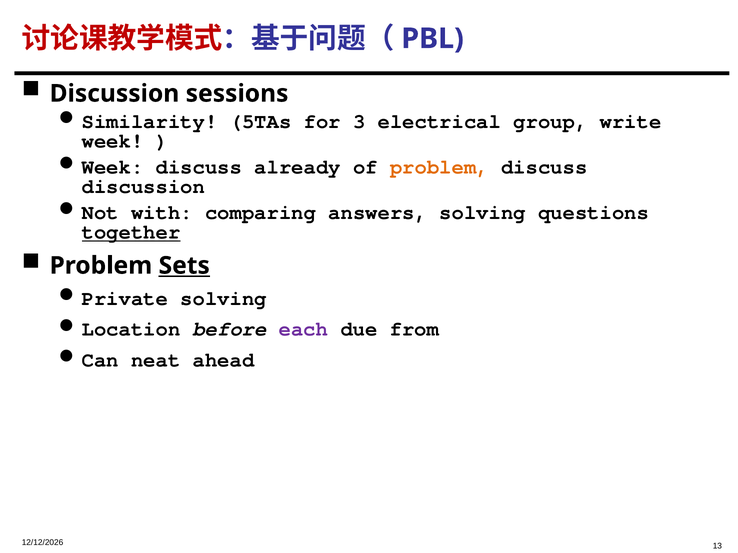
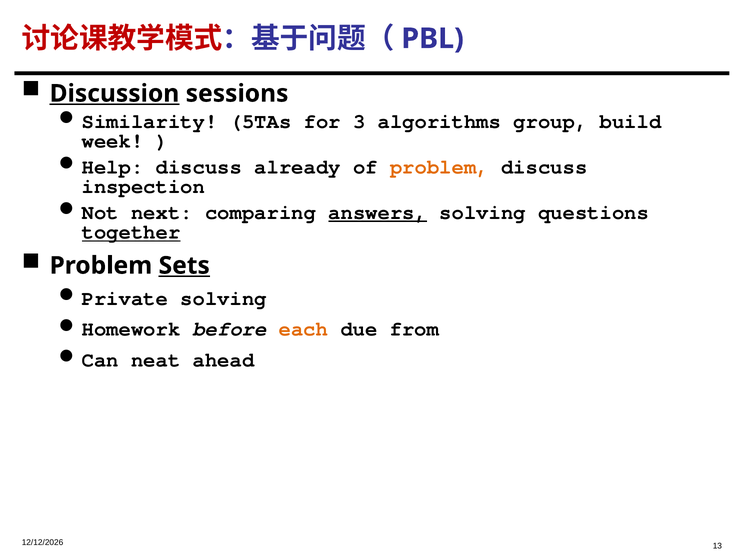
Discussion at (114, 94) underline: none -> present
electrical: electrical -> algorithms
write: write -> build
Week at (113, 167): Week -> Help
discussion at (143, 187): discussion -> inspection
with: with -> next
answers underline: none -> present
Location: Location -> Homework
each colour: purple -> orange
